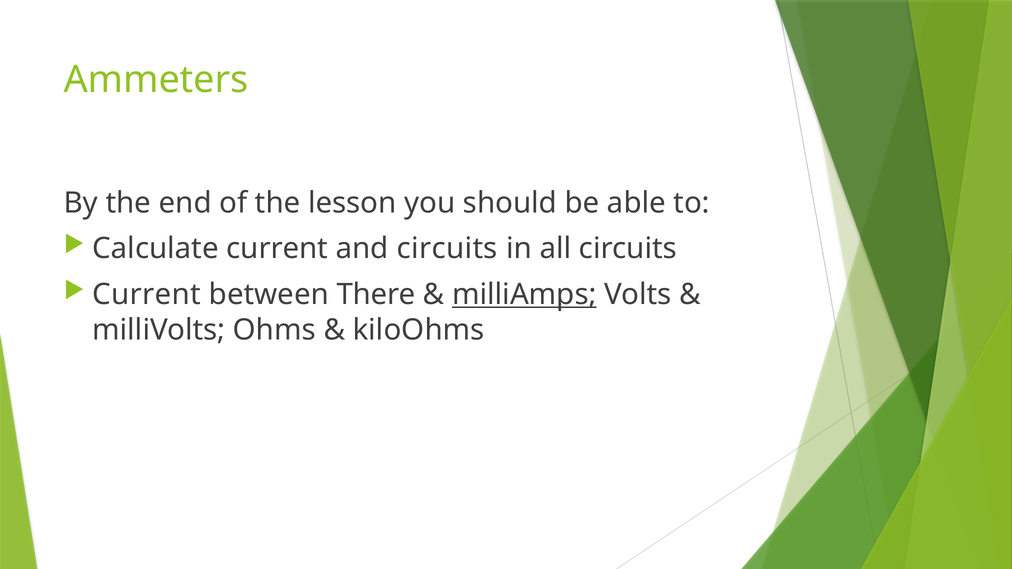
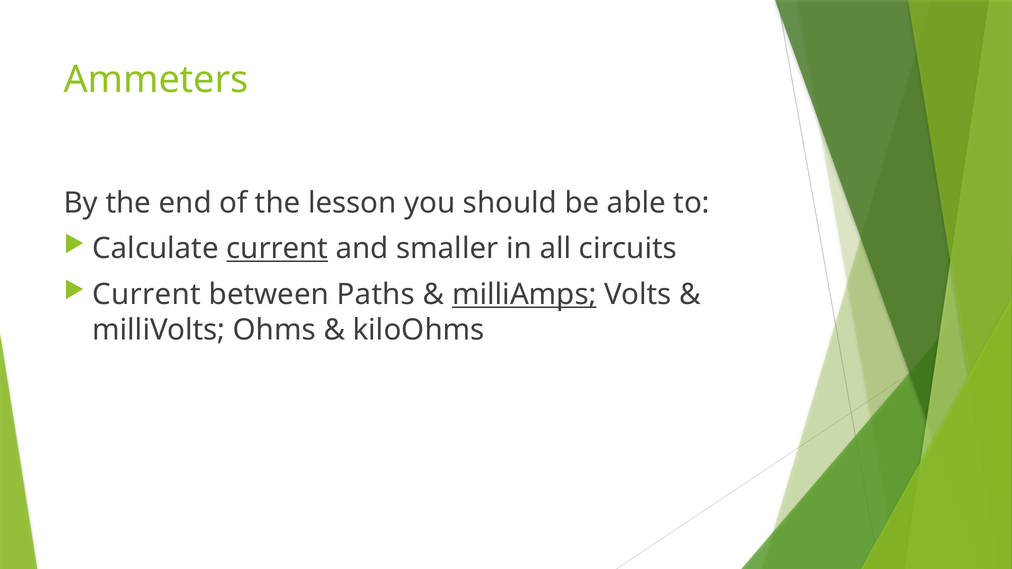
current at (277, 249) underline: none -> present
and circuits: circuits -> smaller
There: There -> Paths
